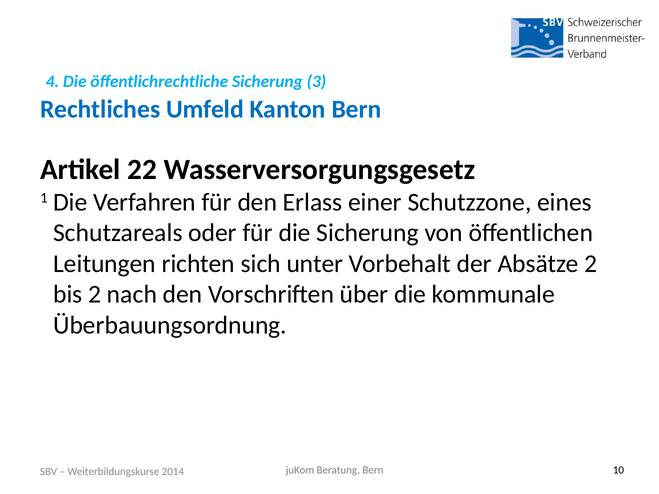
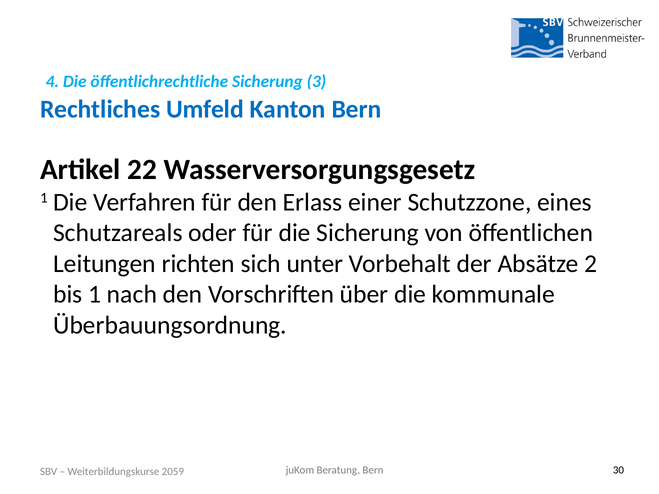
bis 2: 2 -> 1
2014: 2014 -> 2059
10: 10 -> 30
